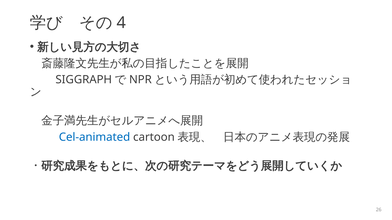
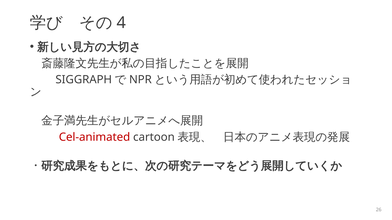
Cel-animated colour: blue -> red
